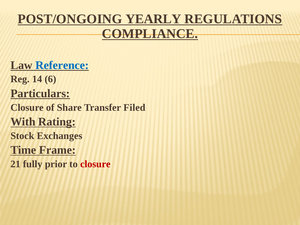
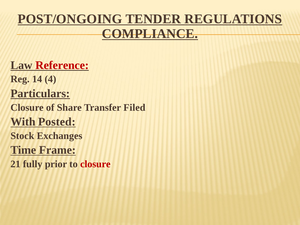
YEARLY: YEARLY -> TENDER
Reference colour: blue -> red
6: 6 -> 4
Rating: Rating -> Posted
